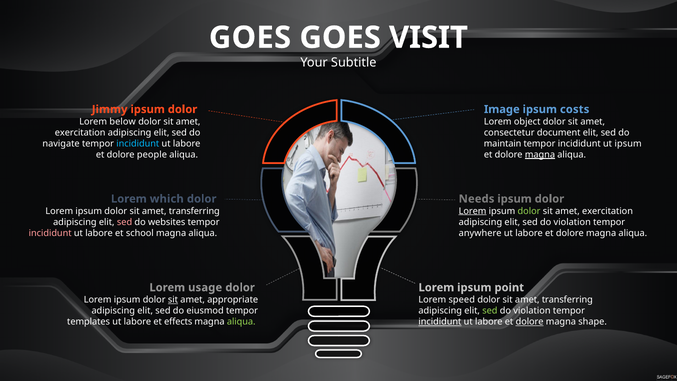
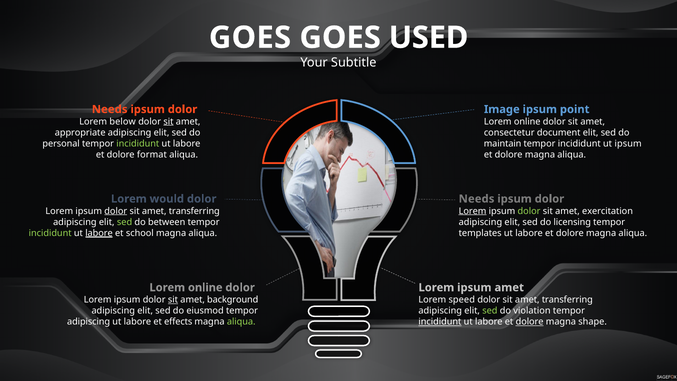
VISIT: VISIT -> USED
Jimmy at (110, 109): Jimmy -> Needs
costs: costs -> point
sit at (168, 121) underline: none -> present
object at (527, 121): object -> online
exercitation at (80, 132): exercitation -> appropriate
navigate: navigate -> personal
incididunt at (138, 143) colour: light blue -> light green
people: people -> format
magna at (540, 154) underline: present -> none
which: which -> would
dolor at (116, 211) underline: none -> present
sed at (125, 222) colour: pink -> light green
websites: websites -> between
violation at (572, 222): violation -> licensing
incididunt at (50, 233) colour: pink -> light green
labore at (99, 233) underline: none -> present
anywhere: anywhere -> templates
usage at (205, 287): usage -> online
ipsum point: point -> amet
appropriate: appropriate -> background
templates at (89, 322): templates -> adipiscing
